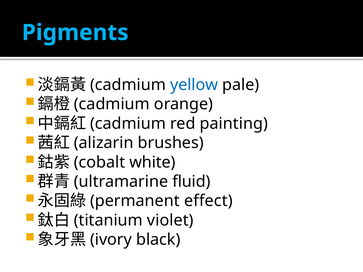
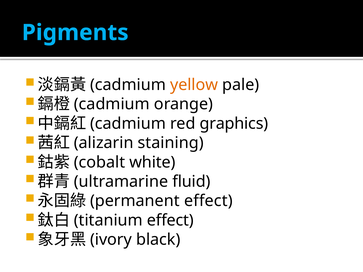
yellow colour: blue -> orange
painting: painting -> graphics
brushes: brushes -> staining
violet at (170, 220): violet -> effect
